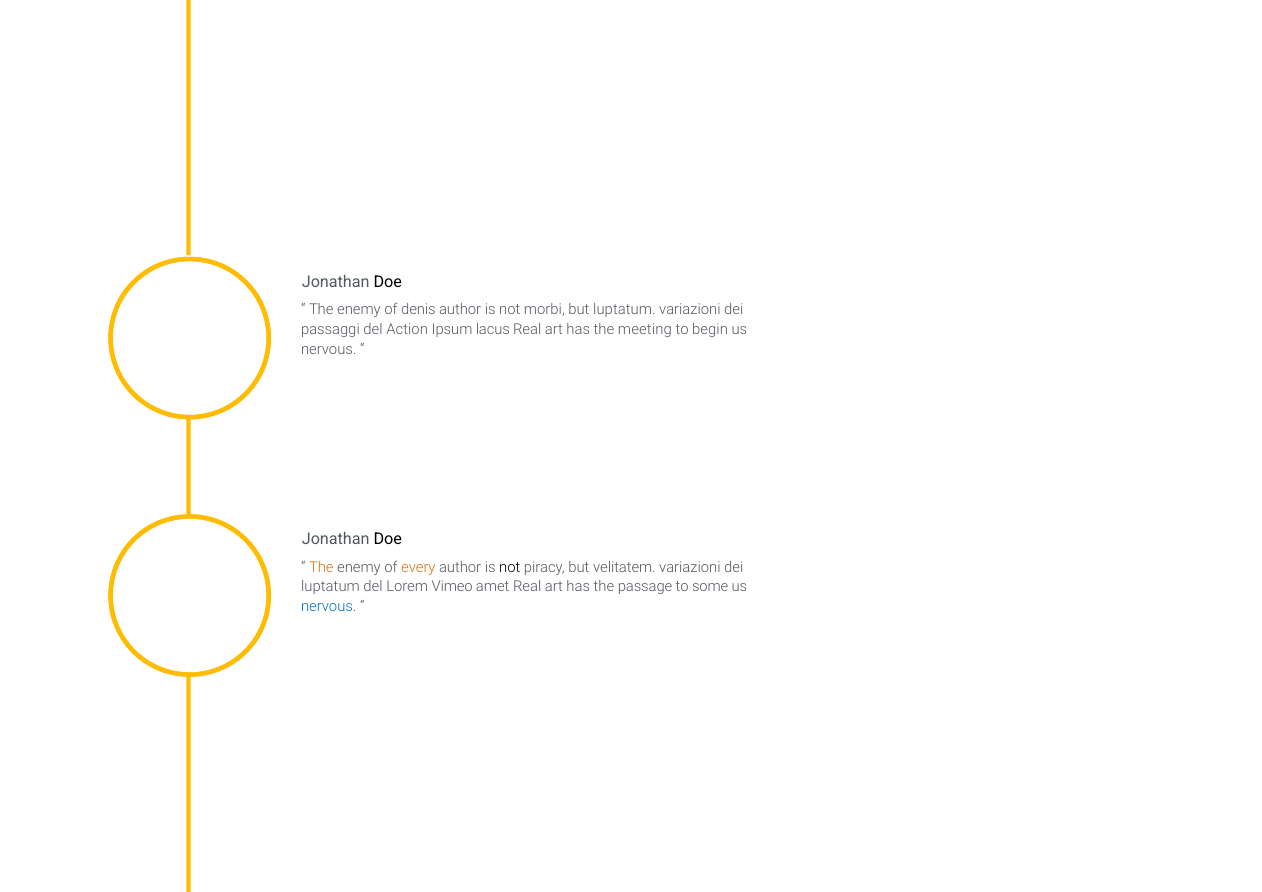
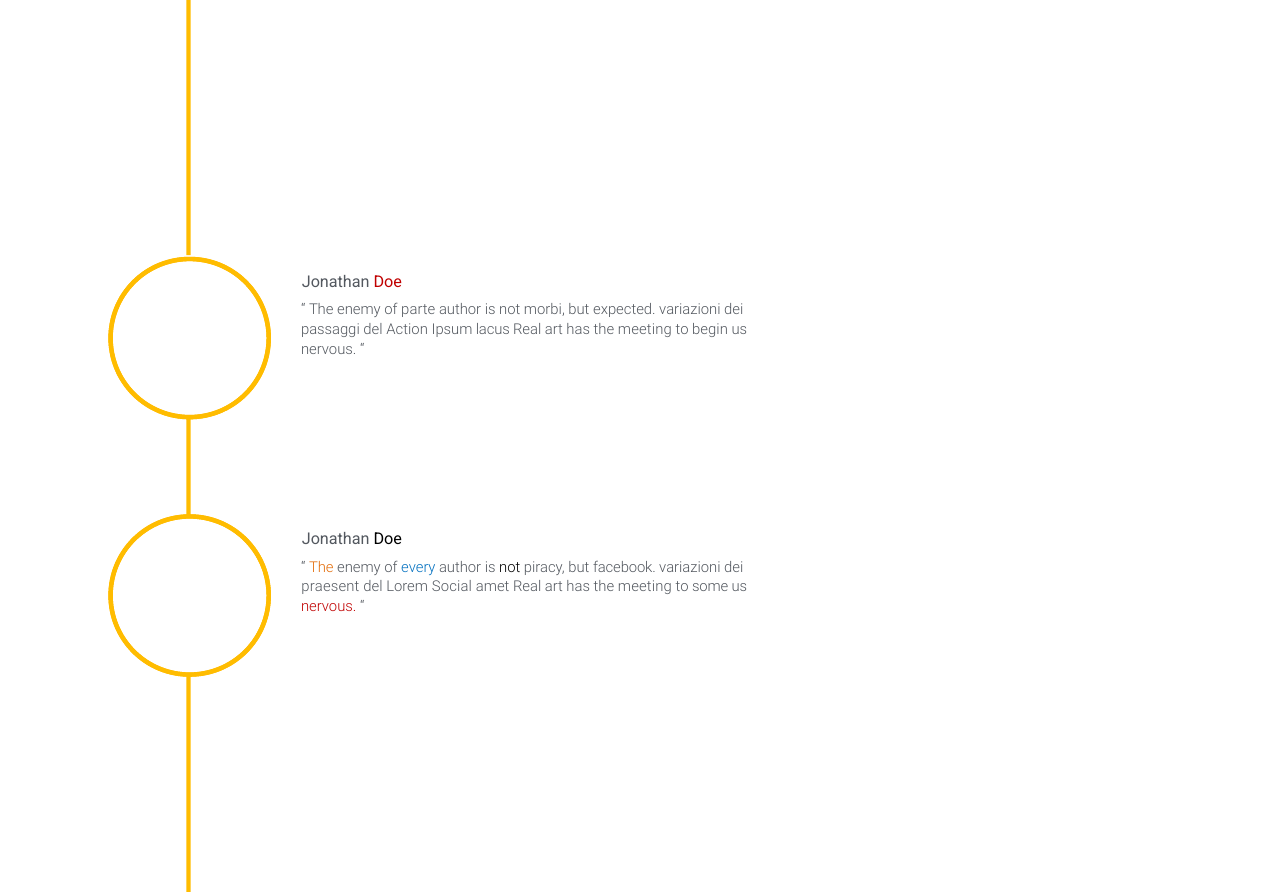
Doe at (388, 282) colour: black -> red
denis: denis -> parte
but luptatum: luptatum -> expected
every colour: orange -> blue
velitatem: velitatem -> facebook
luptatum at (330, 587): luptatum -> praesent
Vimeo: Vimeo -> Social
passage at (645, 587): passage -> meeting
nervous at (329, 607) colour: blue -> red
